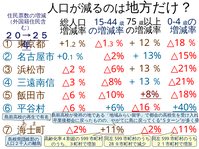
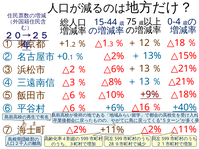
+8%: +8% -> +9%
